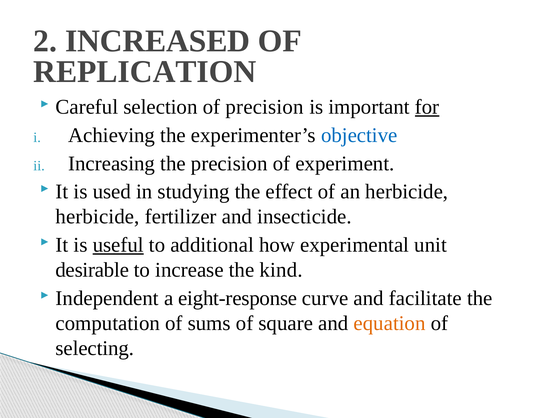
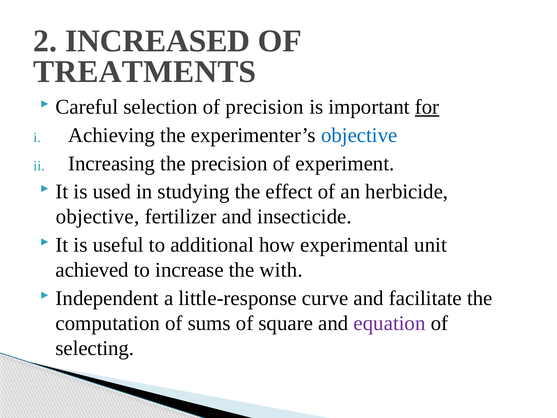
REPLICATION: REPLICATION -> TREATMENTS
herbicide at (98, 217): herbicide -> objective
useful underline: present -> none
desirable: desirable -> achieved
kind: kind -> with
eight-response: eight-response -> little-response
equation colour: orange -> purple
